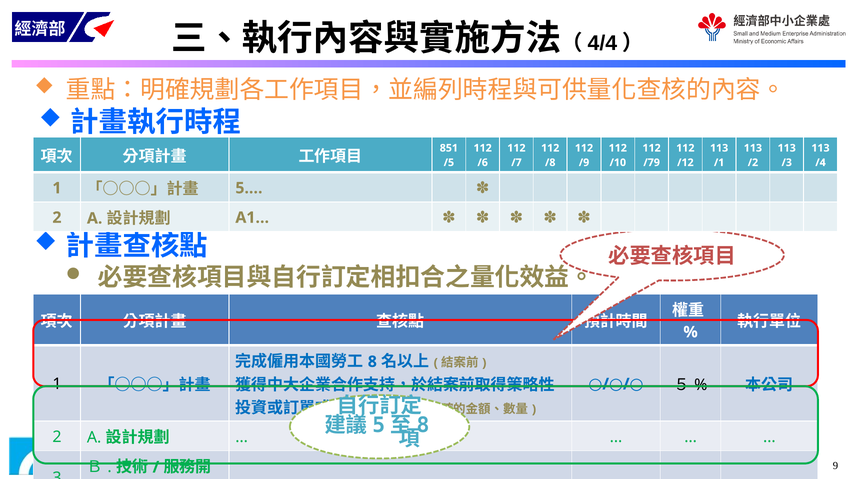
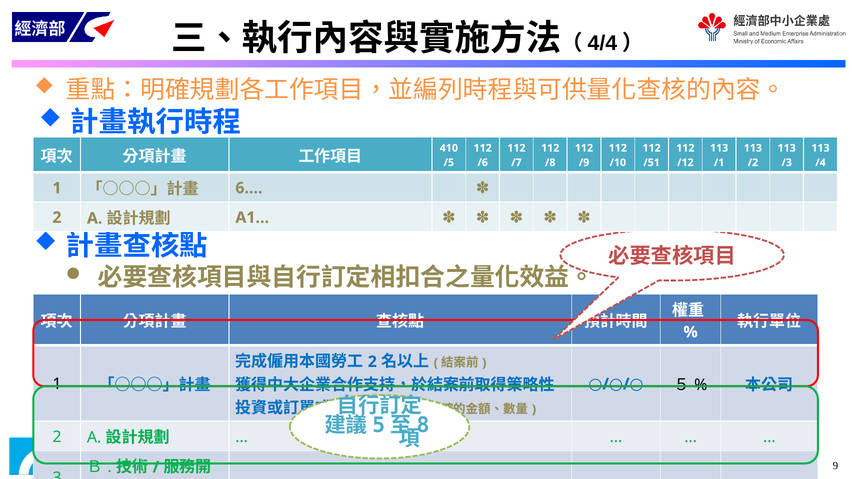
851: 851 -> 410
/79: /79 -> /51
5.…: 5.… -> 6.…
8 at (372, 362): 8 -> 2
